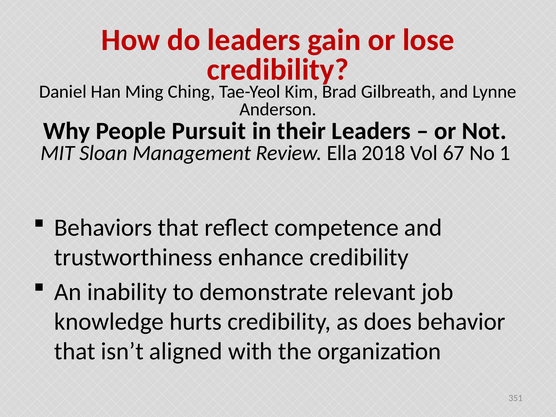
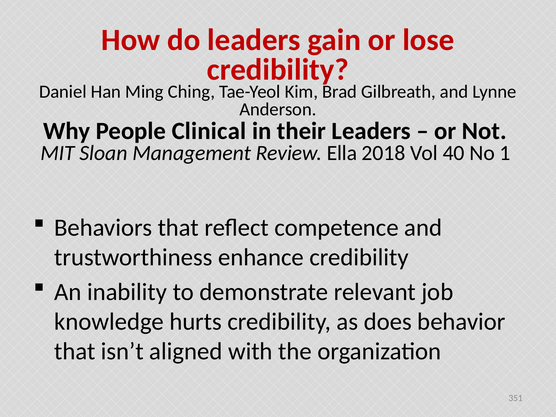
Pursuit: Pursuit -> Clinical
67: 67 -> 40
